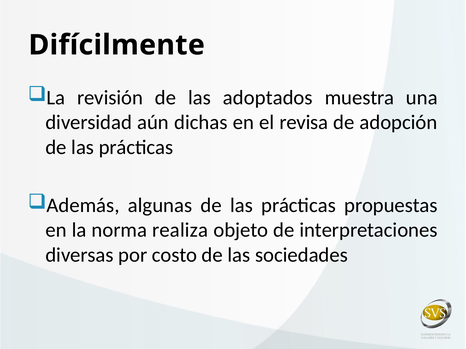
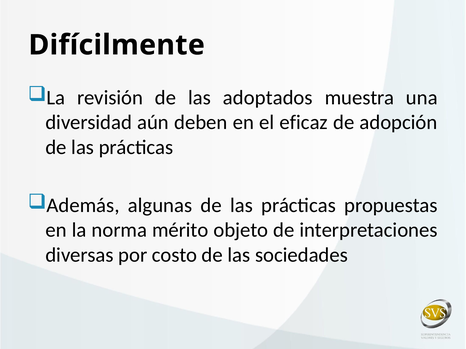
dichas: dichas -> deben
revisa: revisa -> eficaz
realiza: realiza -> mérito
